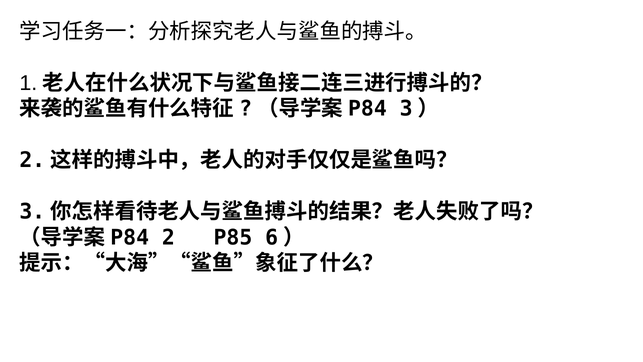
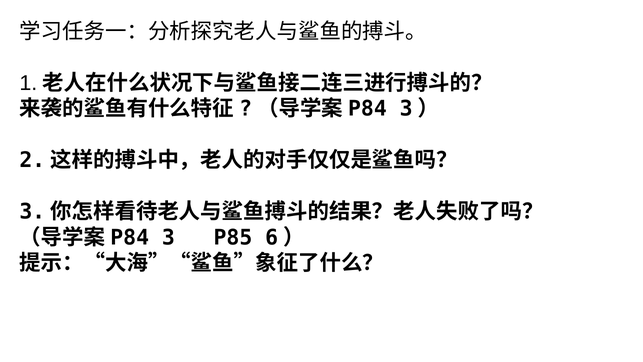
2: 2 -> 3
